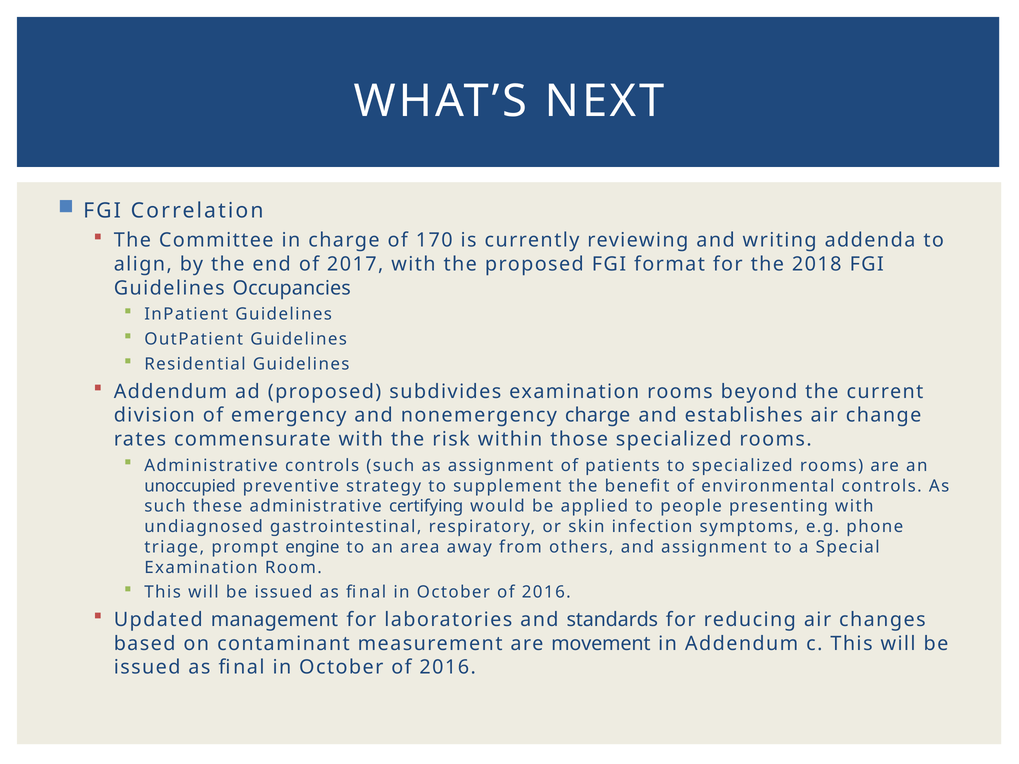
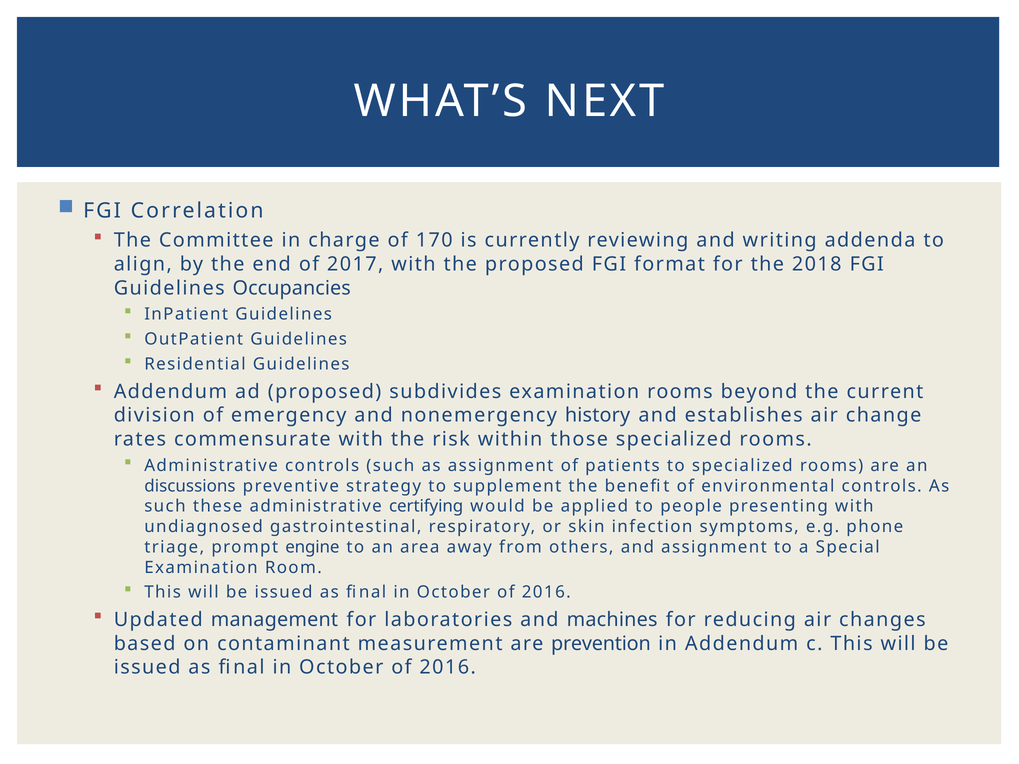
nonemergency charge: charge -> history
unoccupied: unoccupied -> discussions
standards: standards -> machines
movement: movement -> prevention
